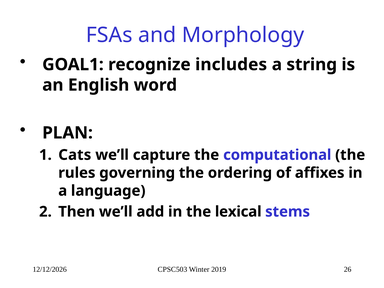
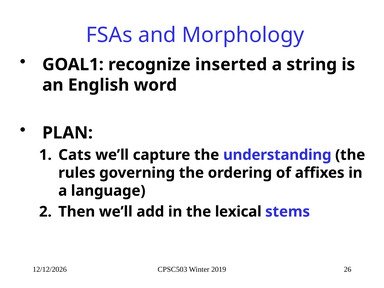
includes: includes -> inserted
computational: computational -> understanding
